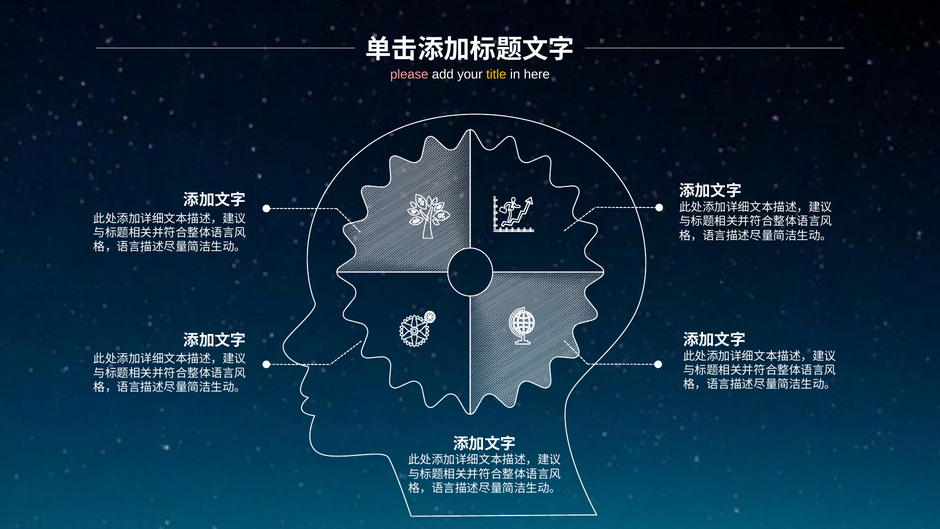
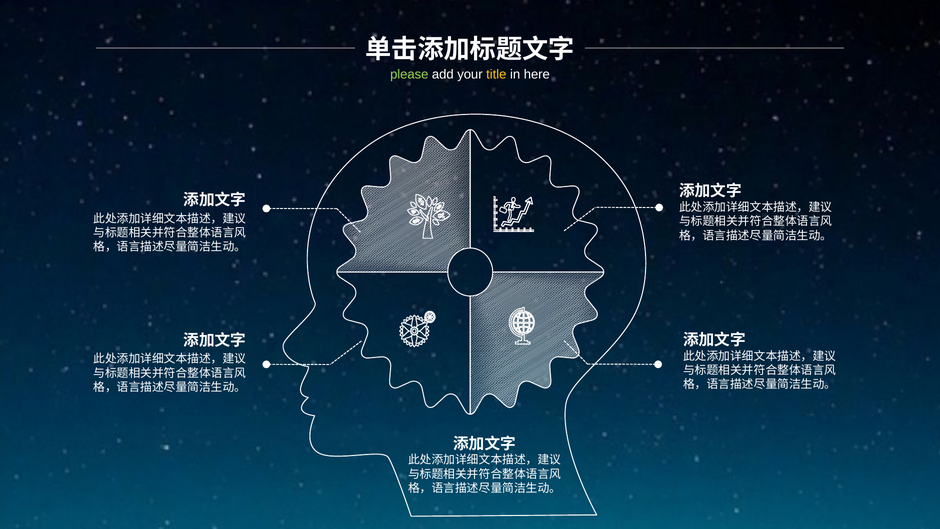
please colour: pink -> light green
